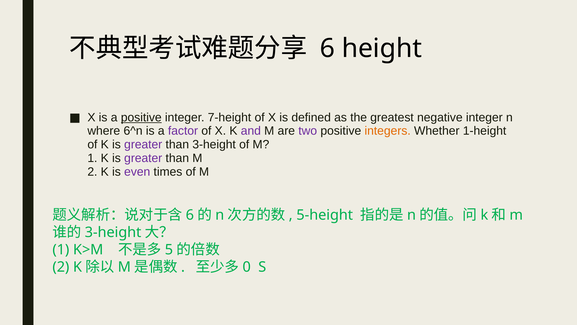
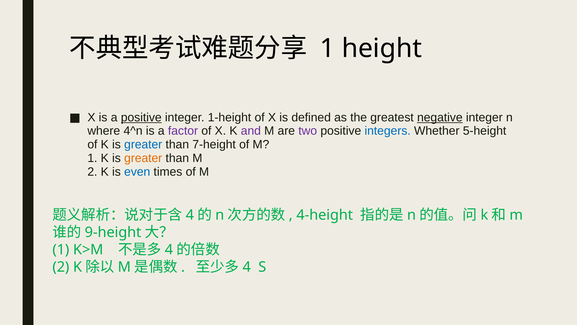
6 at (327, 48): 6 -> 1
7-height: 7-height -> 1-height
negative underline: none -> present
6^n: 6^n -> 4^n
integers colour: orange -> blue
1-height: 1-height -> 5-height
greater at (143, 144) colour: purple -> blue
than 3-height: 3-height -> 7-height
greater at (143, 158) colour: purple -> orange
even colour: purple -> blue
6 at (190, 215): 6 -> 4
5-height: 5-height -> 4-height
3-height at (113, 232): 3-height -> 9-height
5 at (169, 249): 5 -> 4
0 at (247, 267): 0 -> 4
